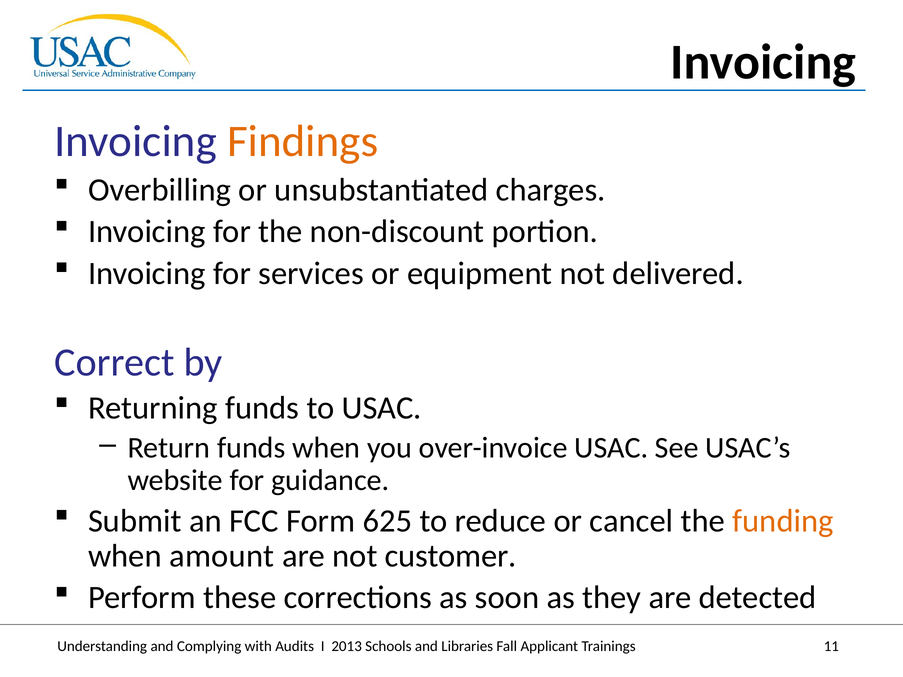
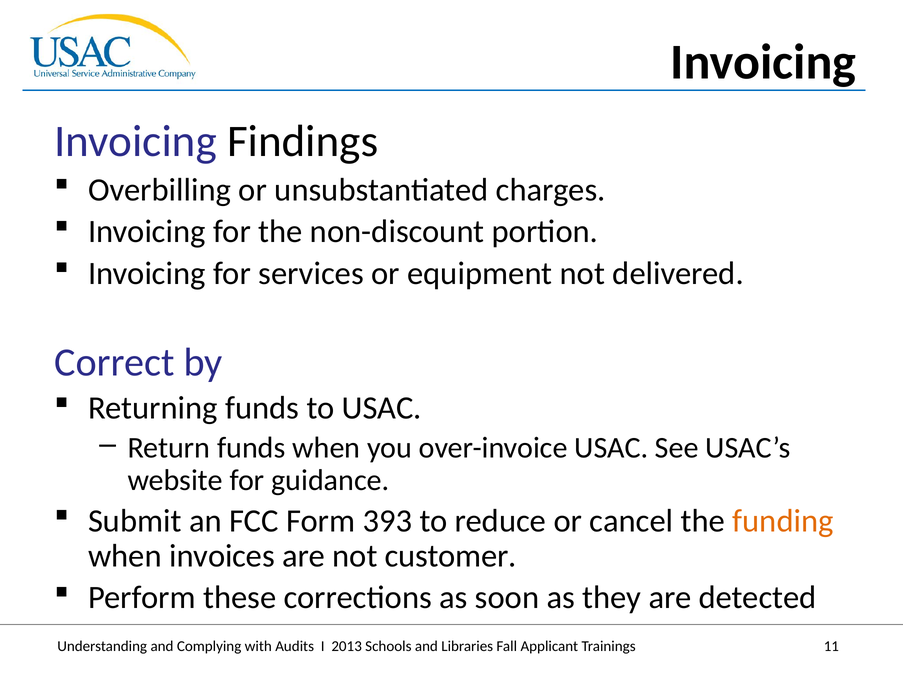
Findings colour: orange -> black
625: 625 -> 393
amount: amount -> invoices
